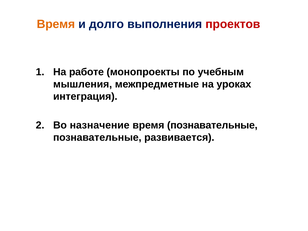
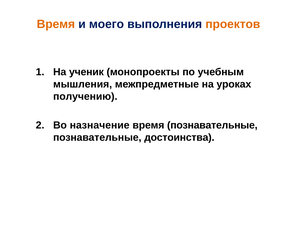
долго: долго -> моего
проектов colour: red -> orange
работе: работе -> ученик
интеграция: интеграция -> получению
развивается: развивается -> достоинства
